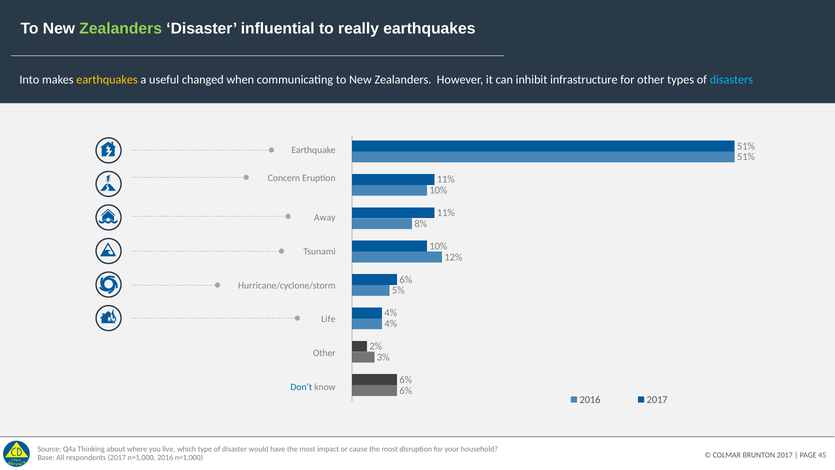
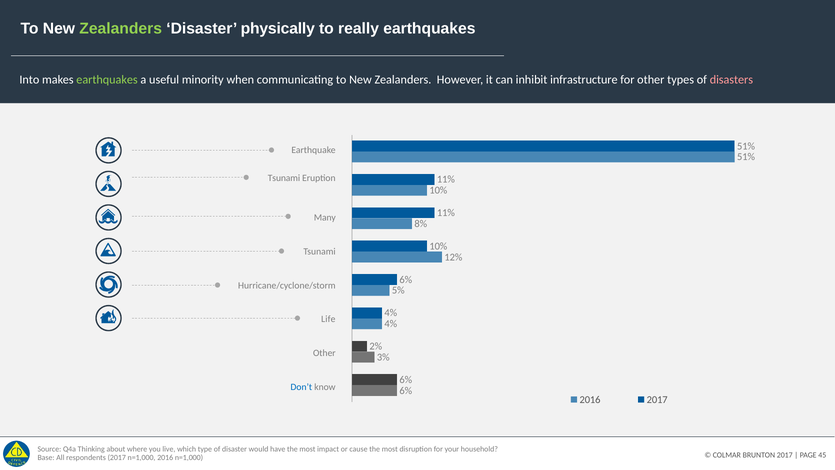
influential: influential -> physically
earthquakes at (107, 80) colour: yellow -> light green
changed: changed -> minority
disasters colour: light blue -> pink
Concern at (284, 178): Concern -> Tsunami
Away: Away -> Many
